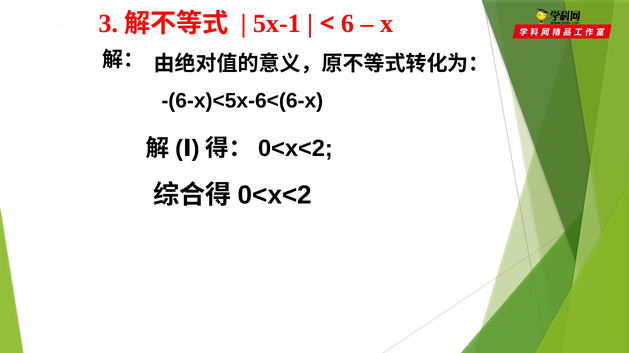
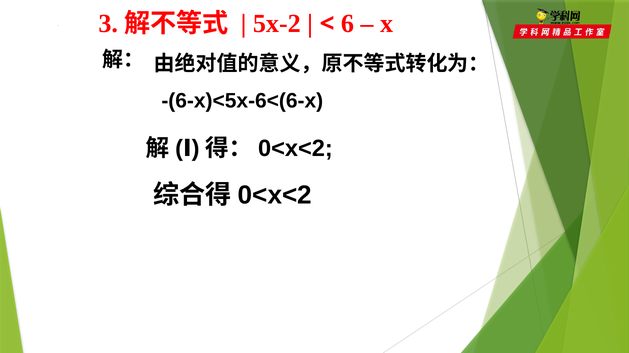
5x-1: 5x-1 -> 5x-2
